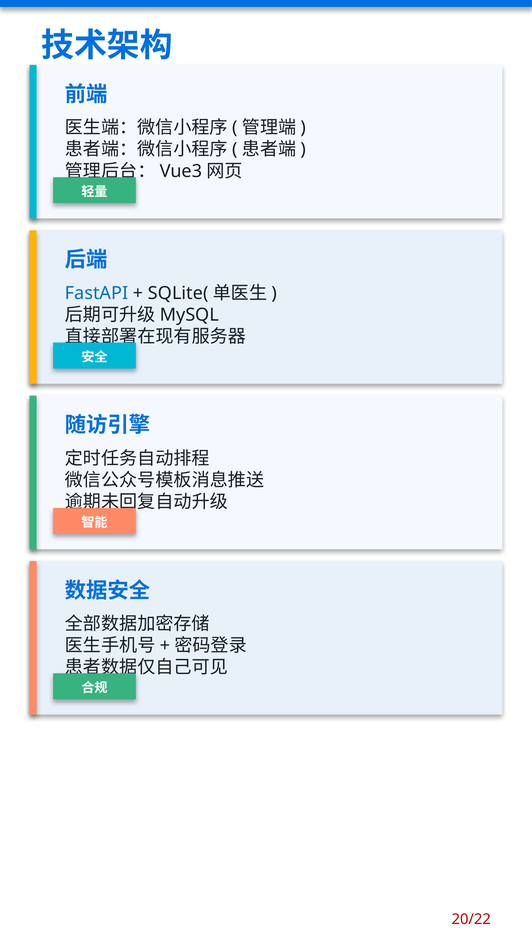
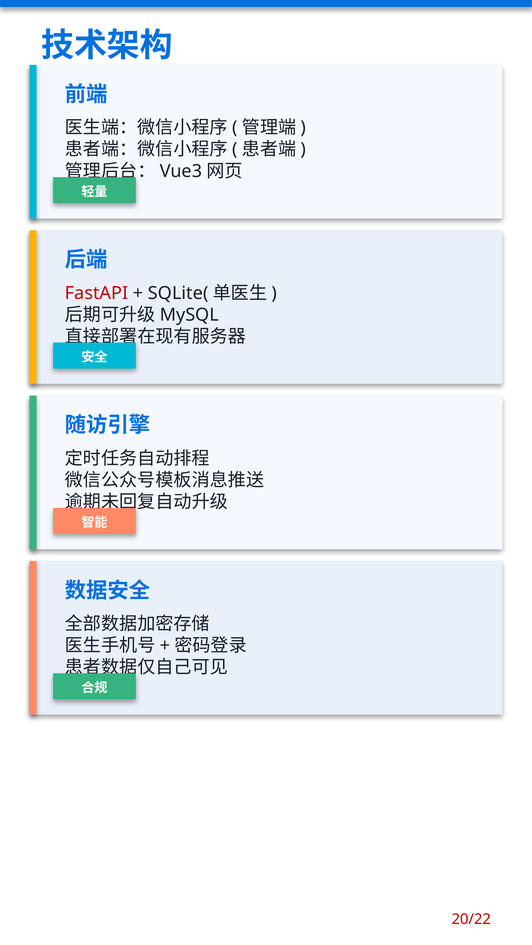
FastAPI colour: blue -> red
